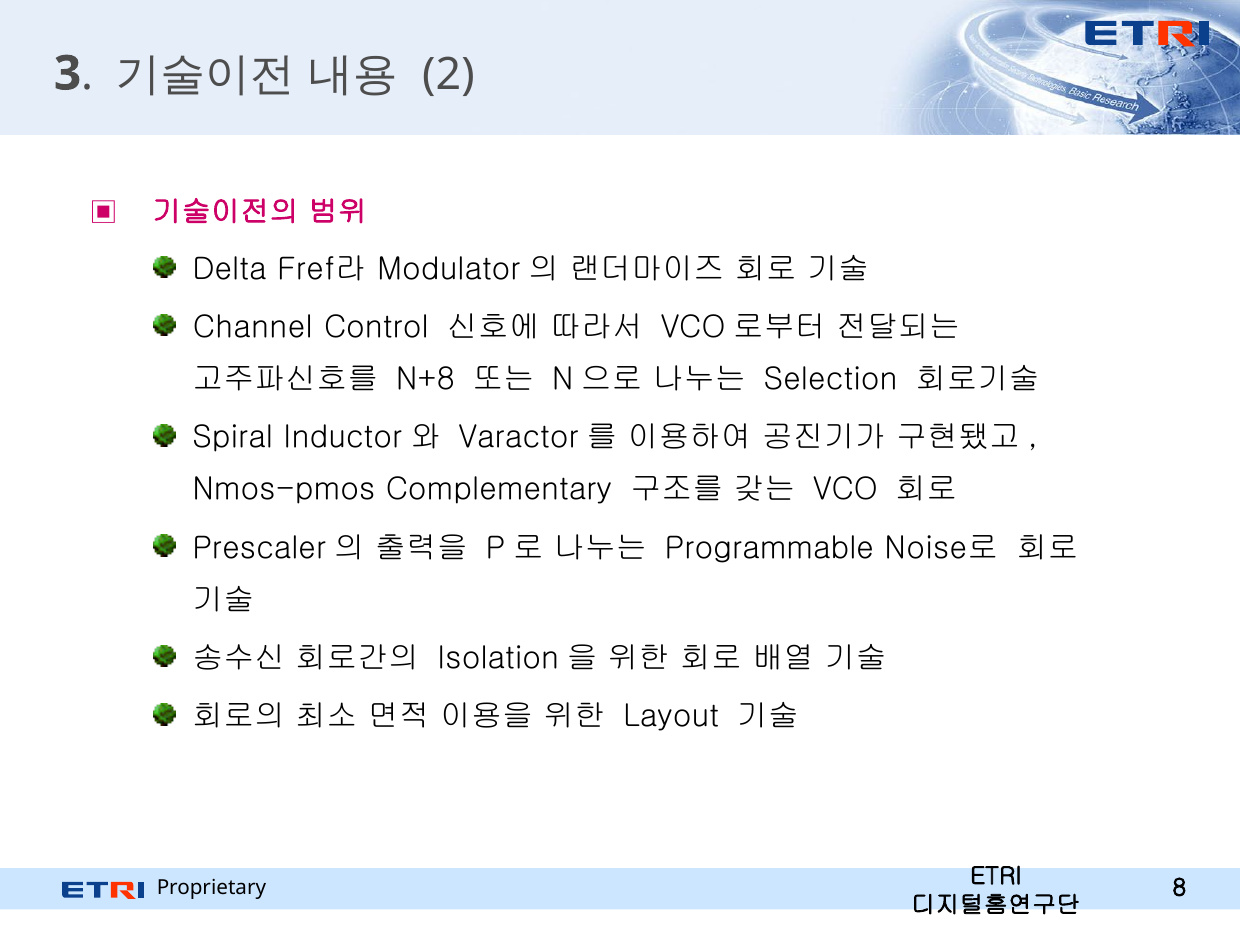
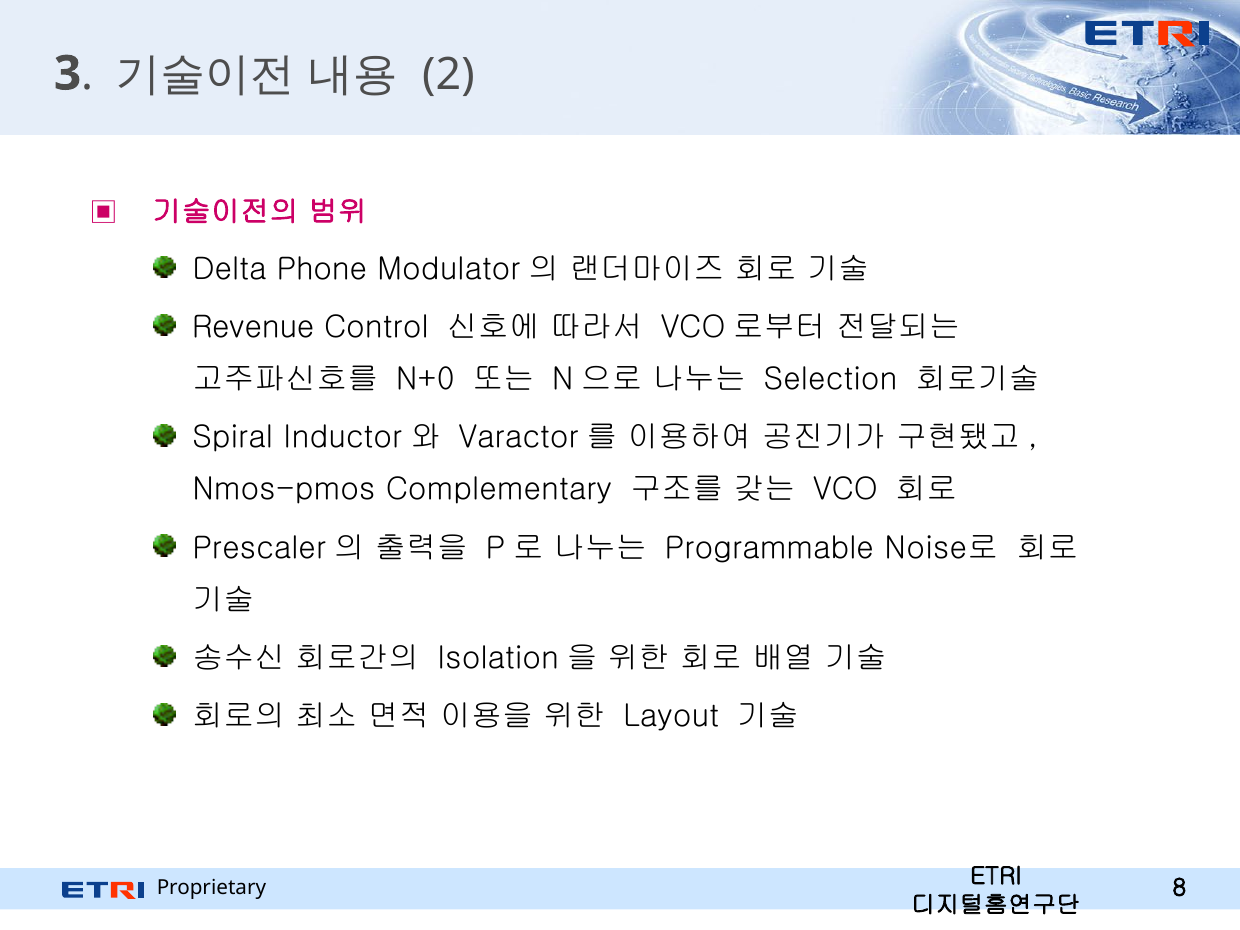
Fref라: Fref라 -> Phone
Channel: Channel -> Revenue
N+8: N+8 -> N+0
